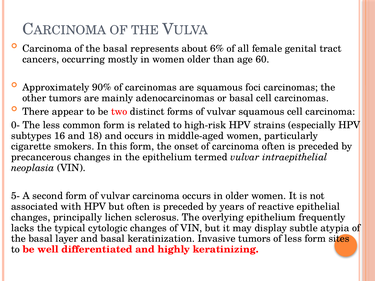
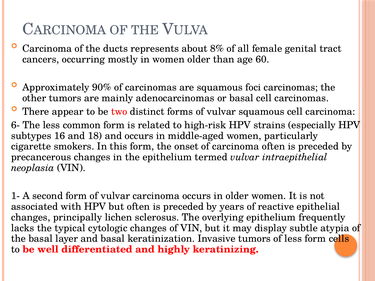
Carcinoma of the basal: basal -> ducts
6%: 6% -> 8%
0-: 0- -> 6-
5-: 5- -> 1-
sites: sites -> cells
